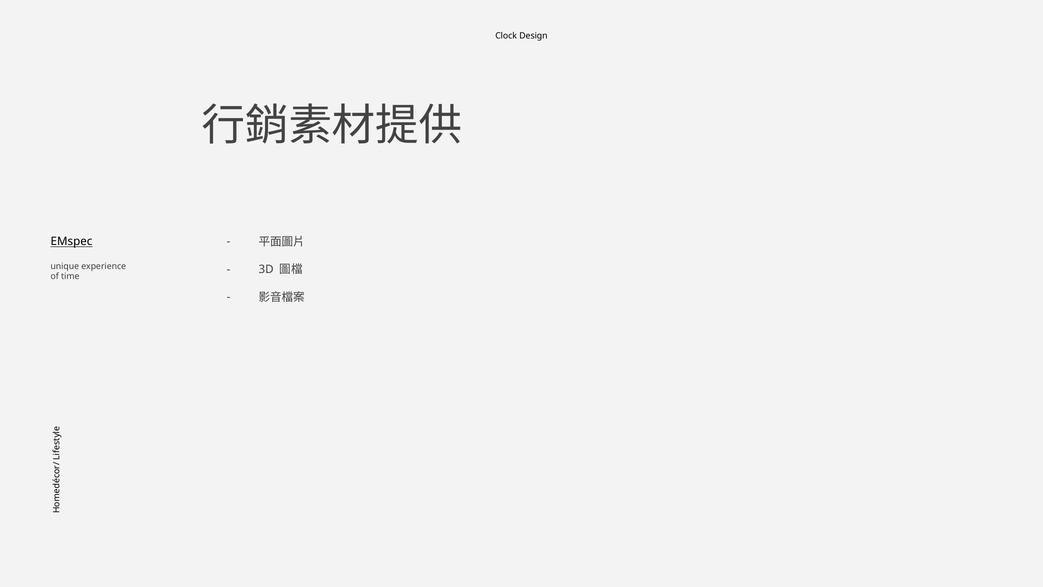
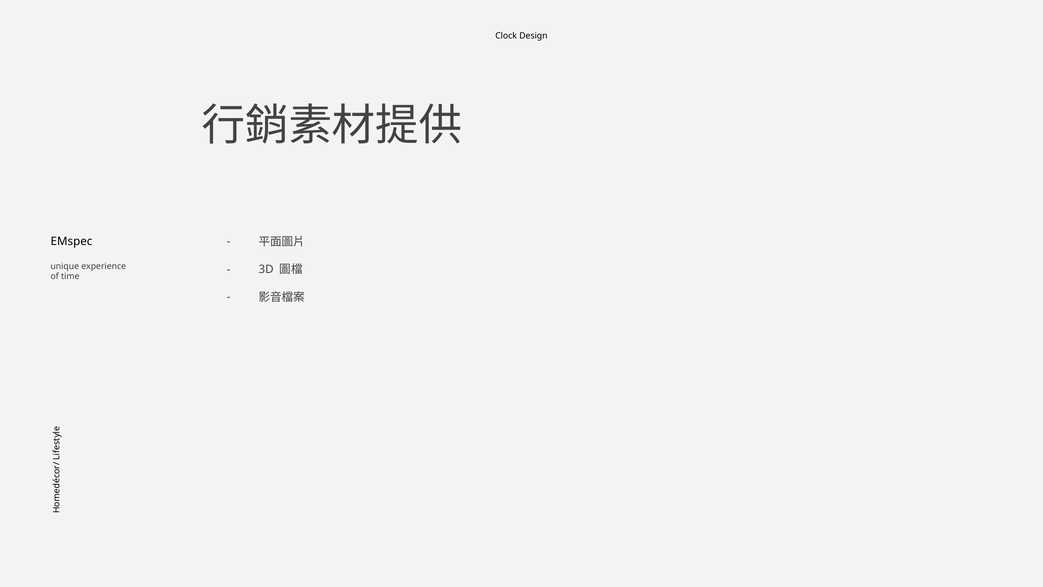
EMspec underline: present -> none
